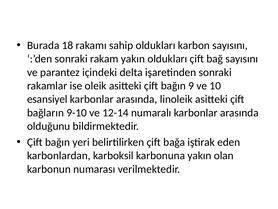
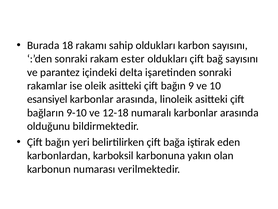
rakam yakın: yakın -> ester
12-14: 12-14 -> 12-18
